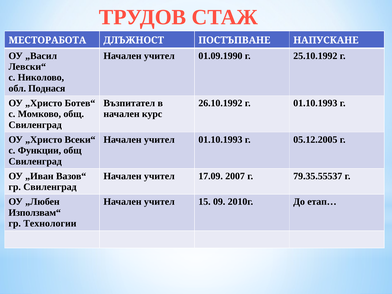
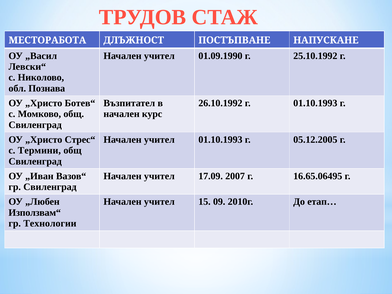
Поднася: Поднася -> Познава
Всеки“: Всеки“ -> Стрес“
Функции: Функции -> Термини
79.35.55537: 79.35.55537 -> 16.65.06495
